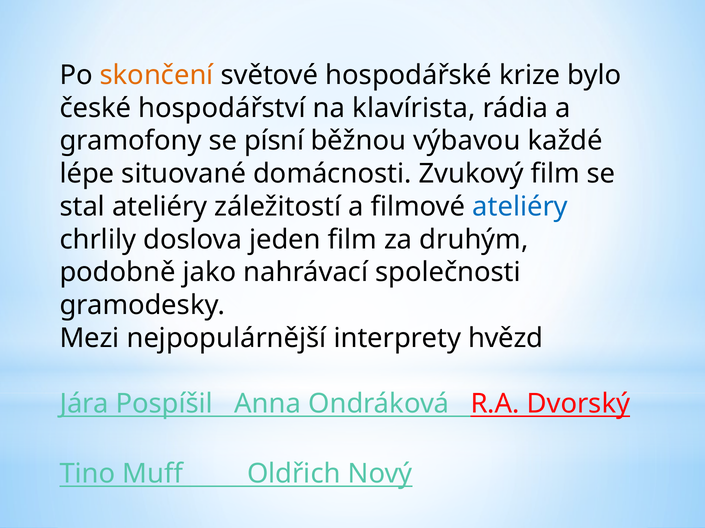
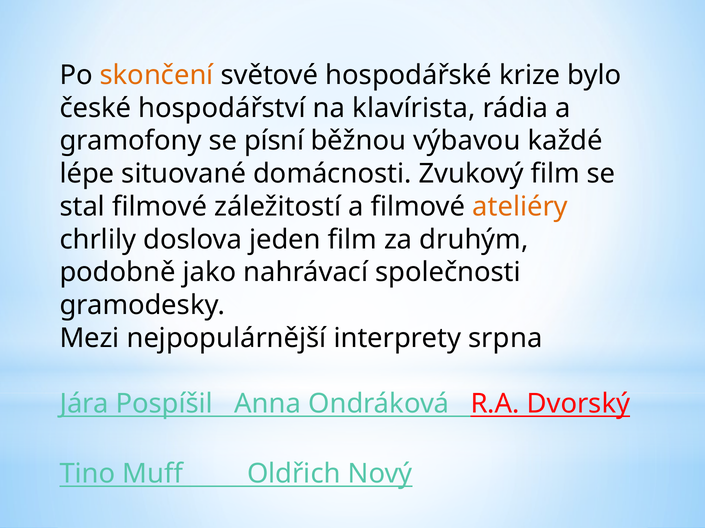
stal ateliéry: ateliéry -> filmové
ateliéry at (520, 207) colour: blue -> orange
hvězd: hvězd -> srpna
